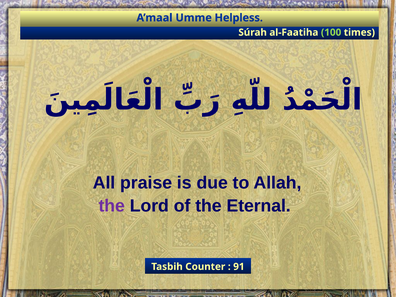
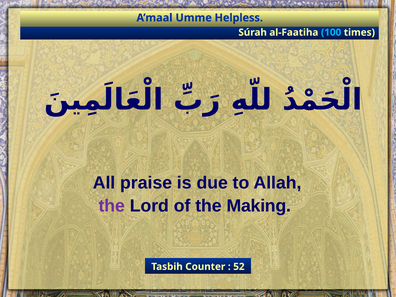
100 colour: light green -> light blue
Eternal: Eternal -> Making
91: 91 -> 52
